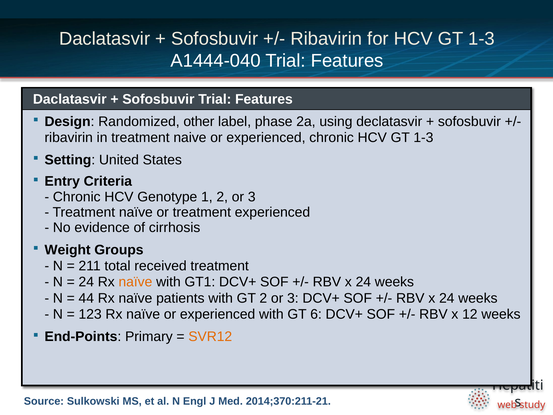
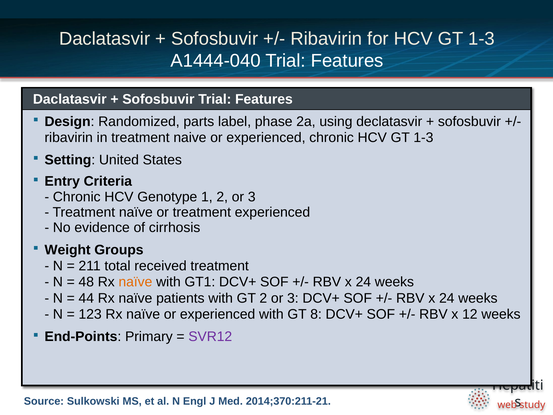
other: other -> parts
24 at (86, 282): 24 -> 48
6: 6 -> 8
SVR12 colour: orange -> purple
